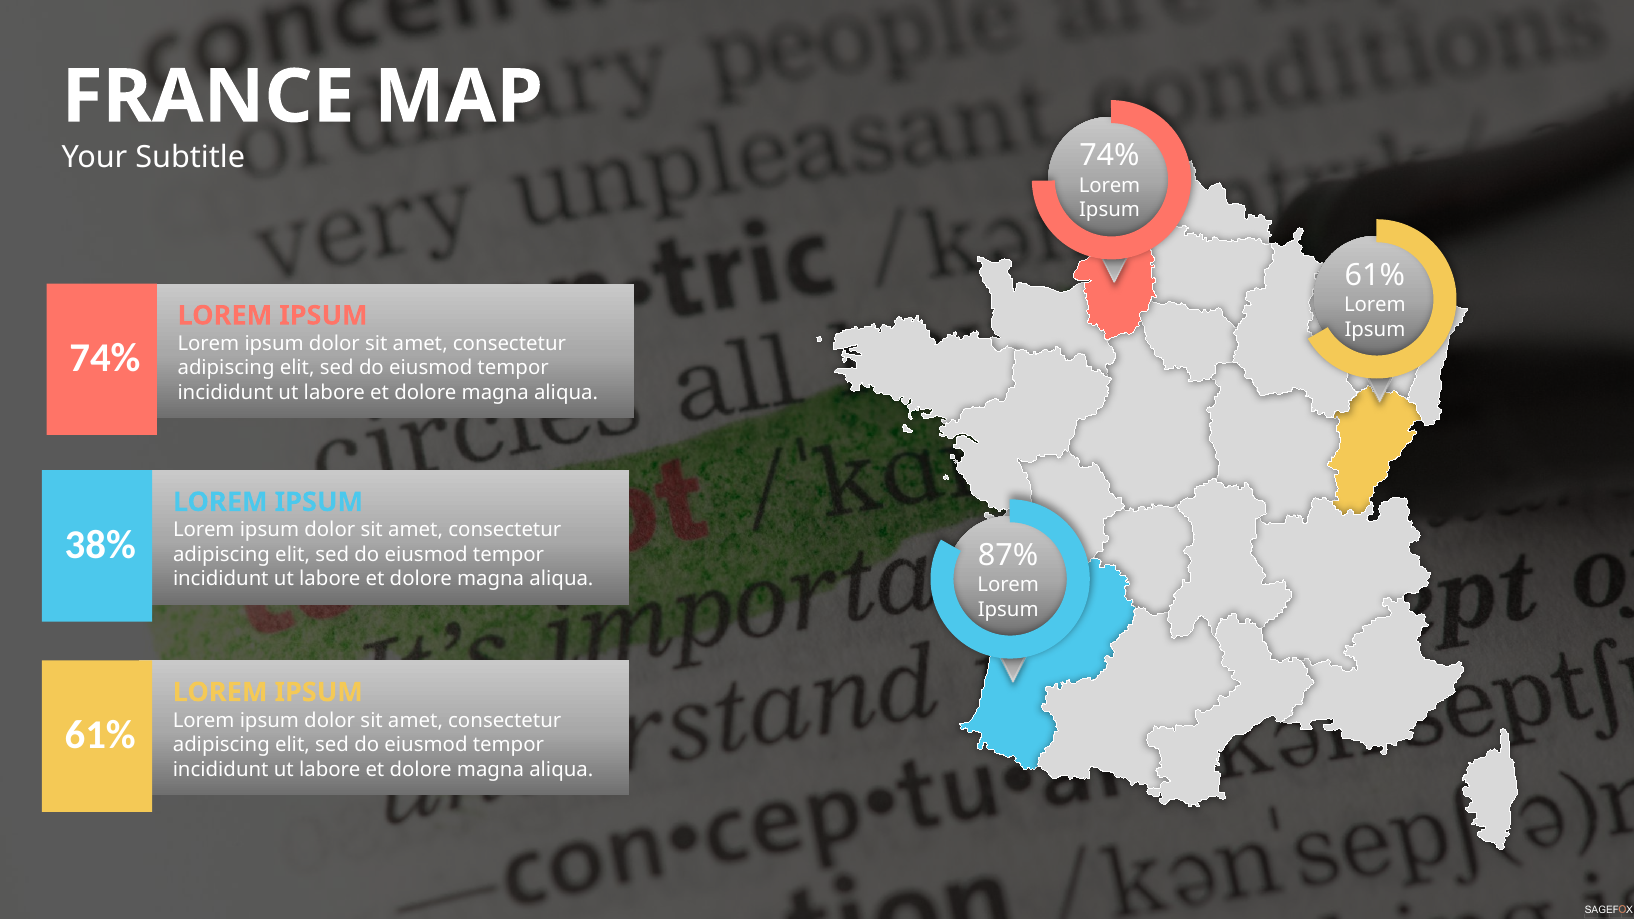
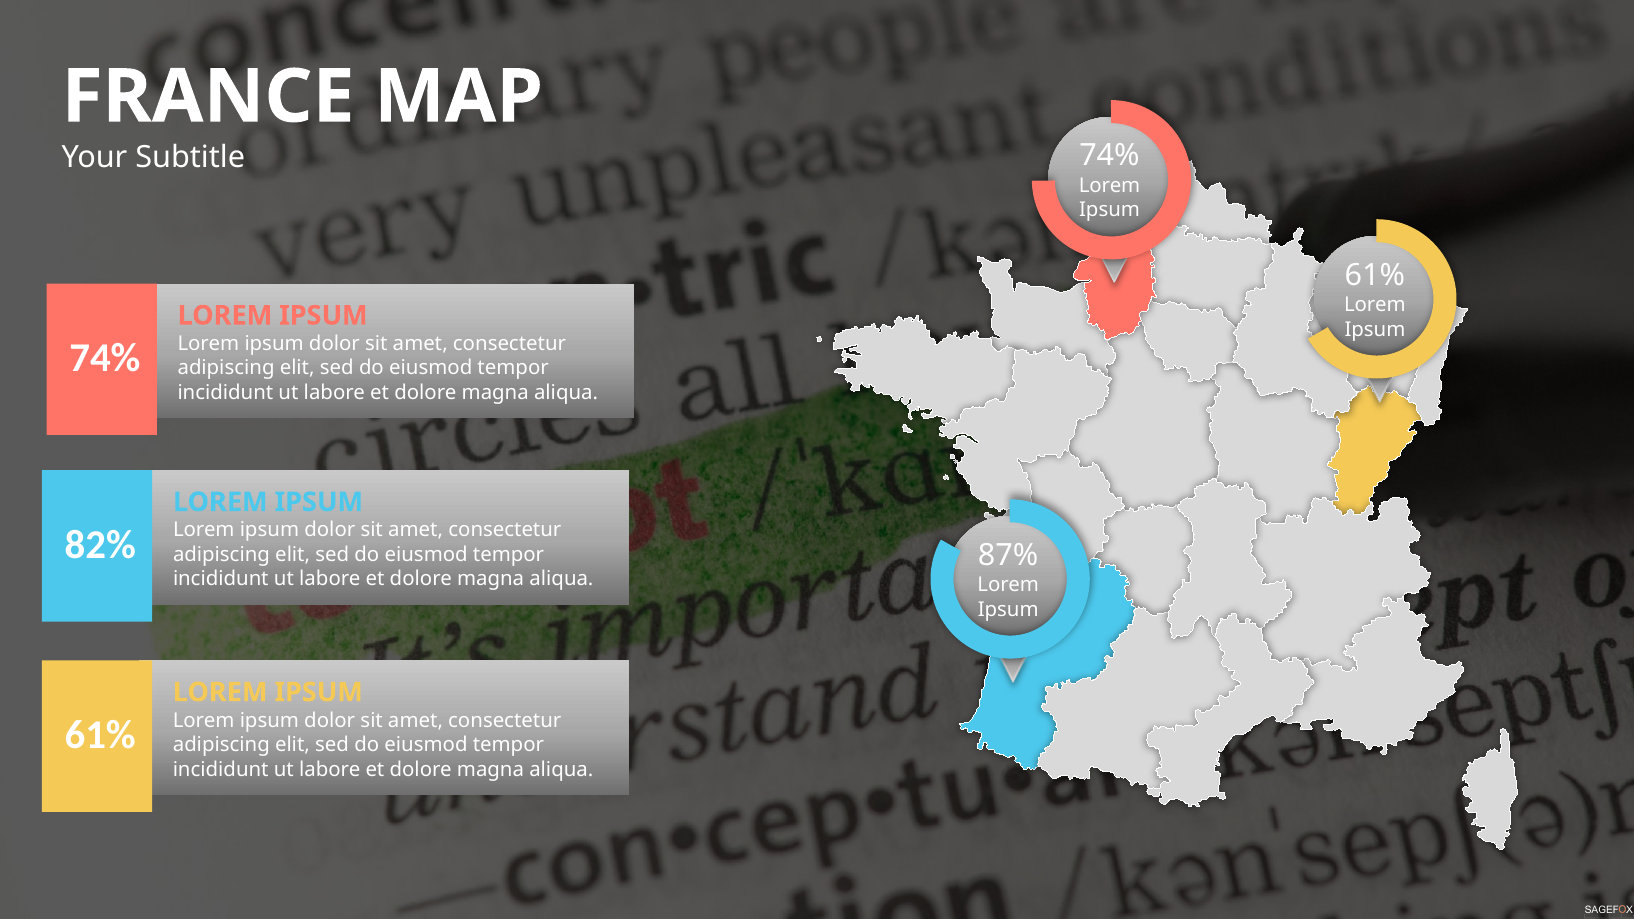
38%: 38% -> 82%
